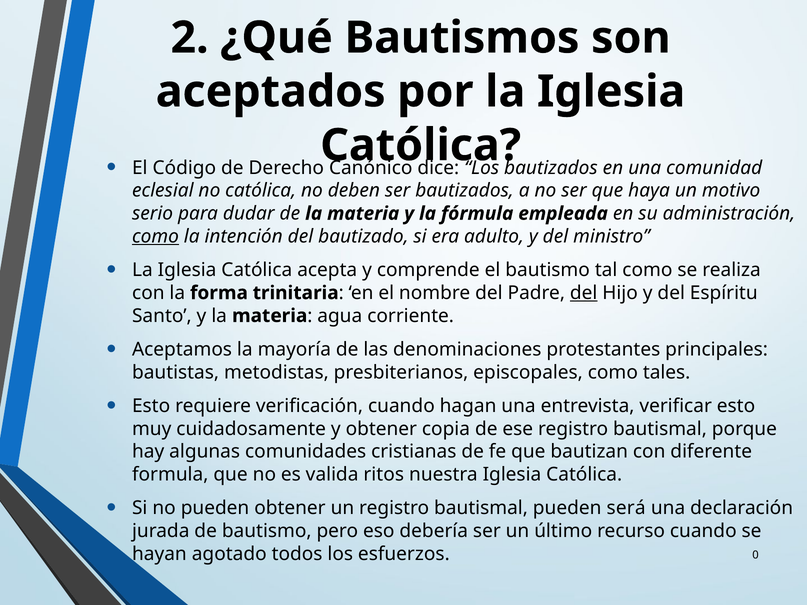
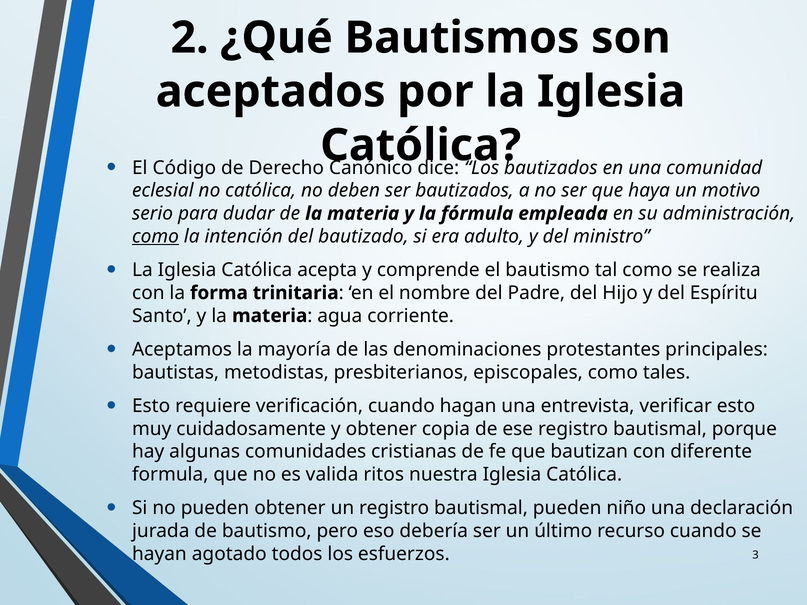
del at (584, 293) underline: present -> none
será: será -> niño
0: 0 -> 3
